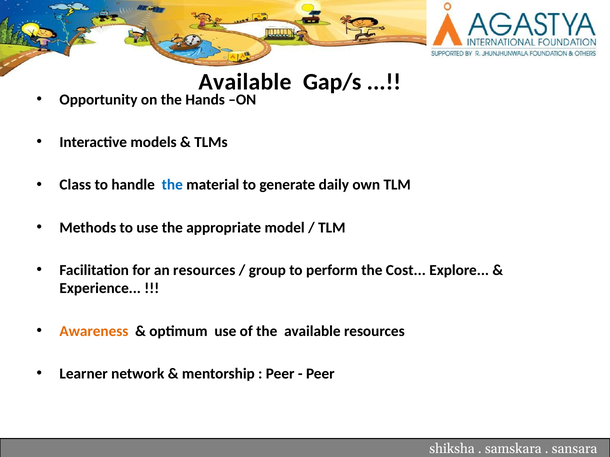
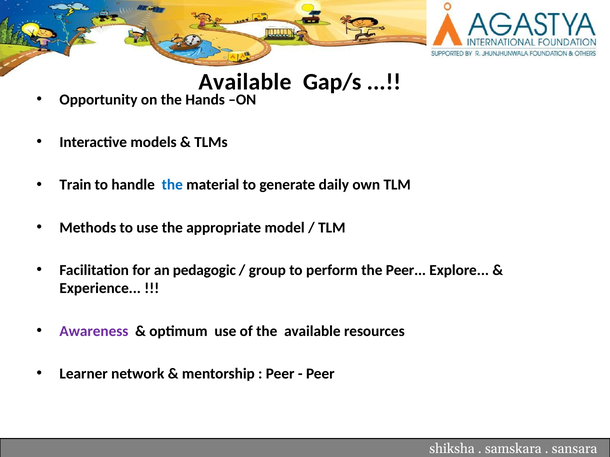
Class: Class -> Train
an resources: resources -> pedagogic
the Cost: Cost -> Peer
Awareness colour: orange -> purple
